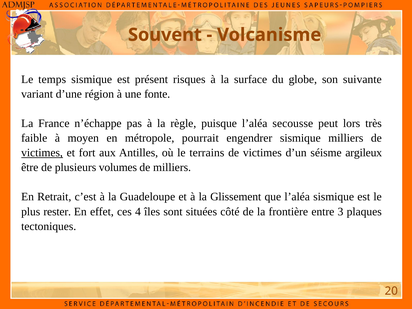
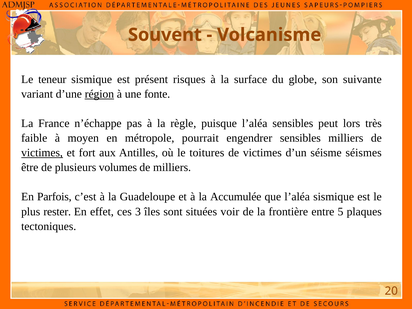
temps: temps -> teneur
région underline: none -> present
l’aléa secousse: secousse -> sensibles
engendrer sismique: sismique -> sensibles
terrains: terrains -> toitures
argileux: argileux -> séismes
Retrait: Retrait -> Parfois
Glissement: Glissement -> Accumulée
4: 4 -> 3
côté: côté -> voir
3: 3 -> 5
